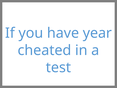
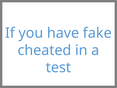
year: year -> fake
